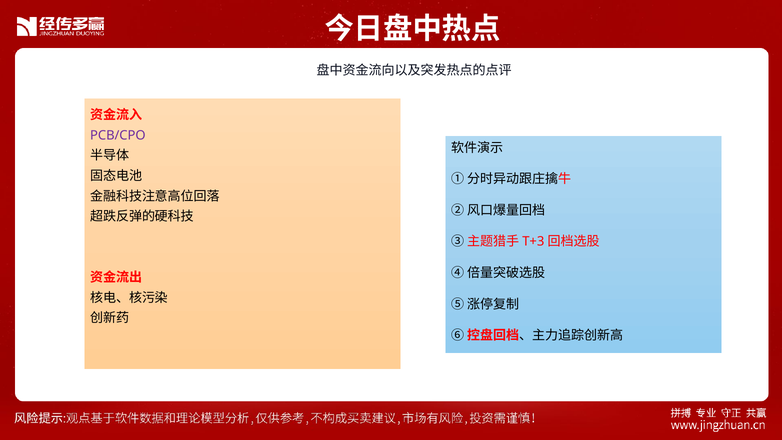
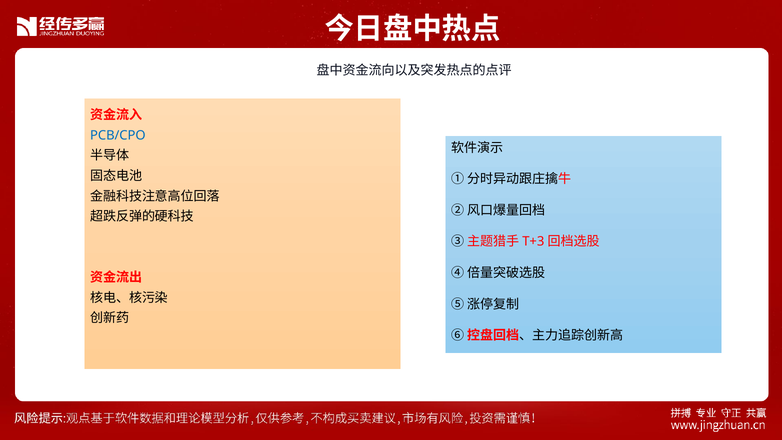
PCB/CPO colour: purple -> blue
